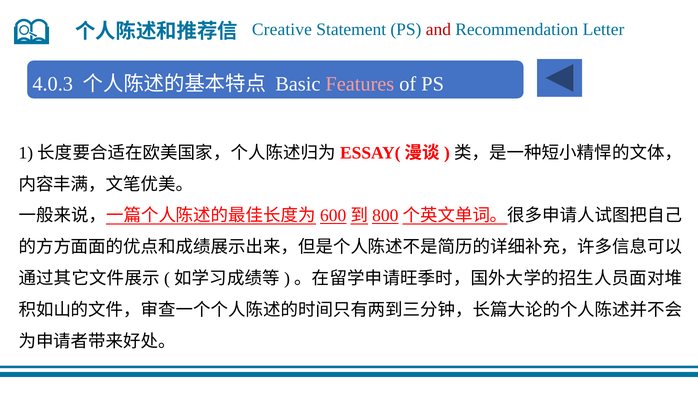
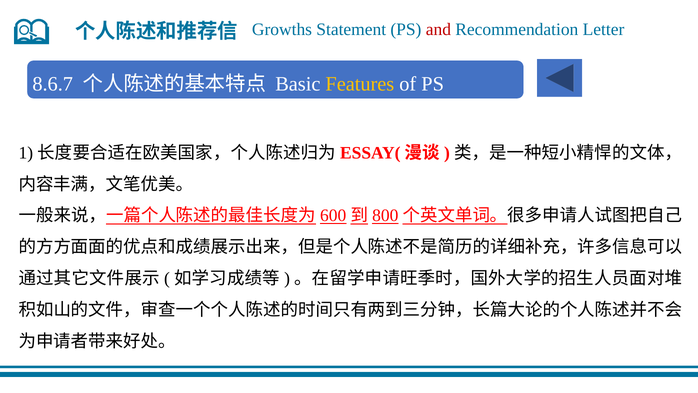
Creative: Creative -> Growths
4.0.3: 4.0.3 -> 8.6.7
Features colour: pink -> yellow
